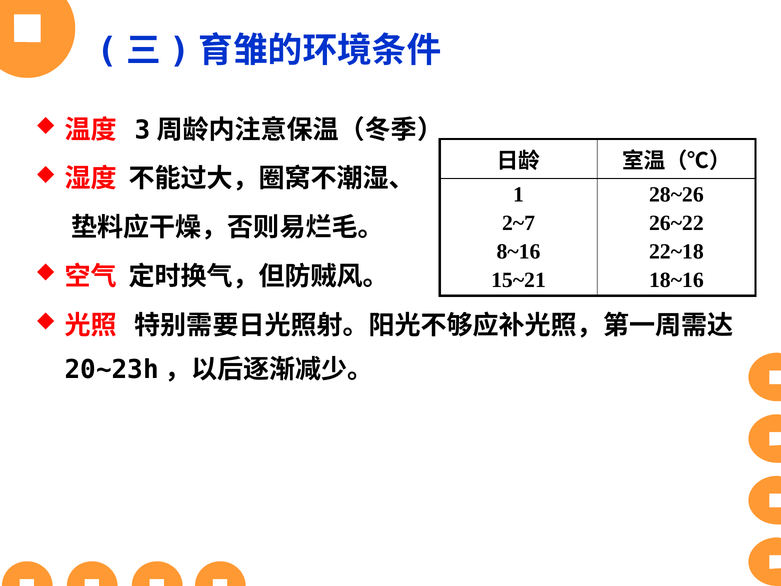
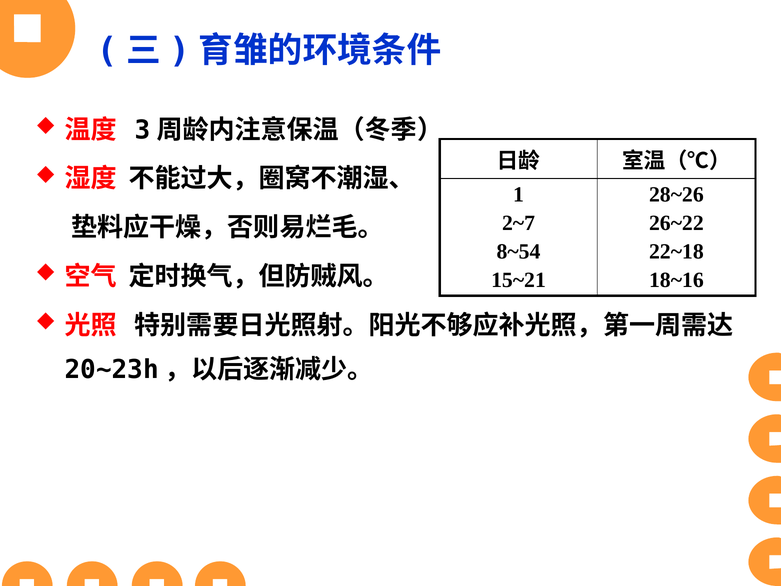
8~16: 8~16 -> 8~54
